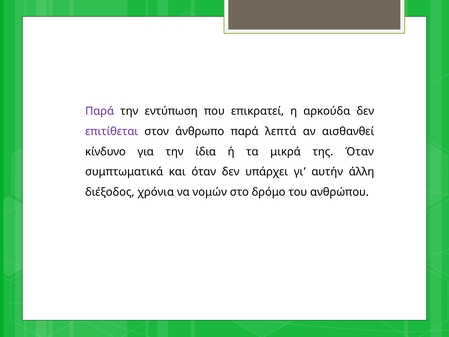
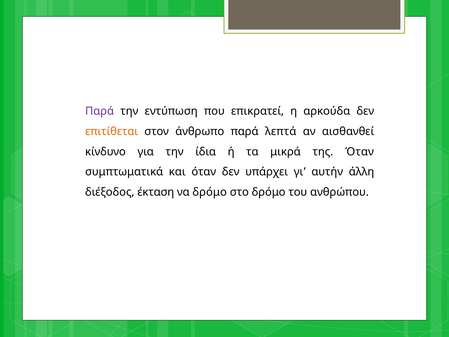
επιτίθεται colour: purple -> orange
χρόνια: χρόνια -> έκταση
να νομών: νομών -> δρόμο
